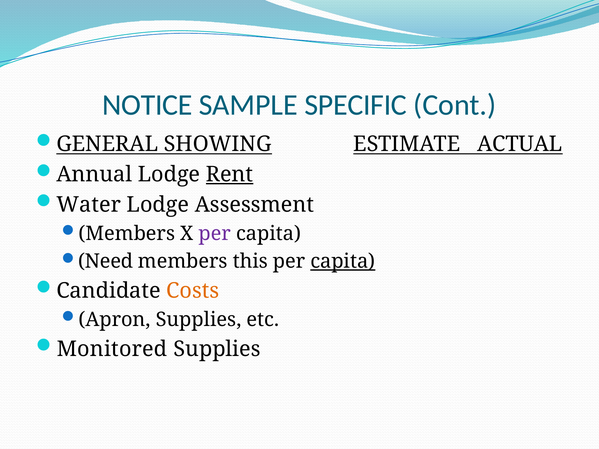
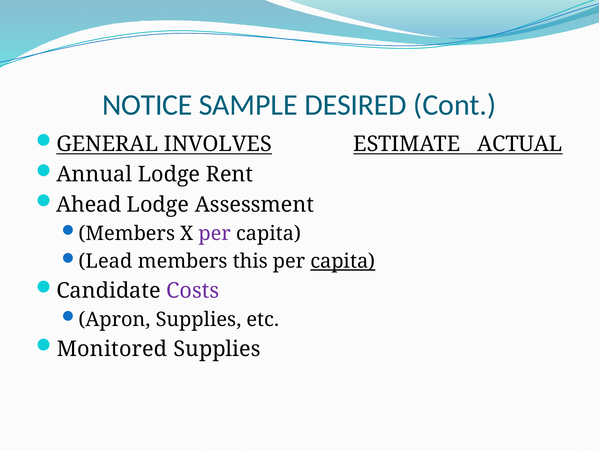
SPECIFIC: SPECIFIC -> DESIRED
SHOWING: SHOWING -> INVOLVES
Rent underline: present -> none
Water: Water -> Ahead
Need: Need -> Lead
Costs colour: orange -> purple
